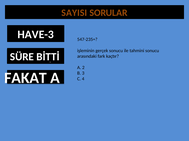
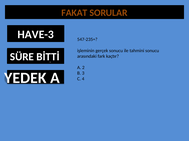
SAYISI: SAYISI -> FAKAT
FAKAT: FAKAT -> YEDEK
